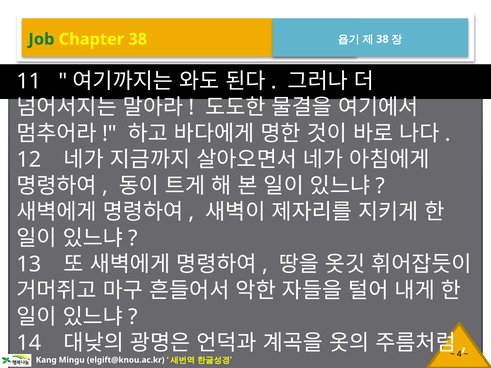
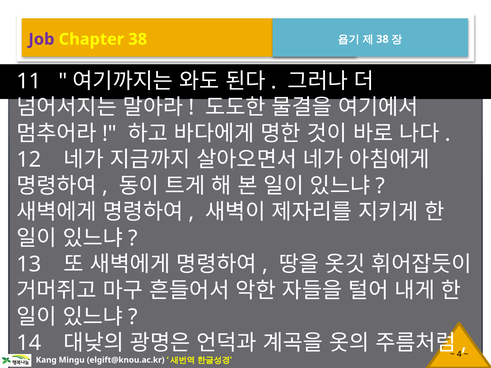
Job colour: green -> purple
